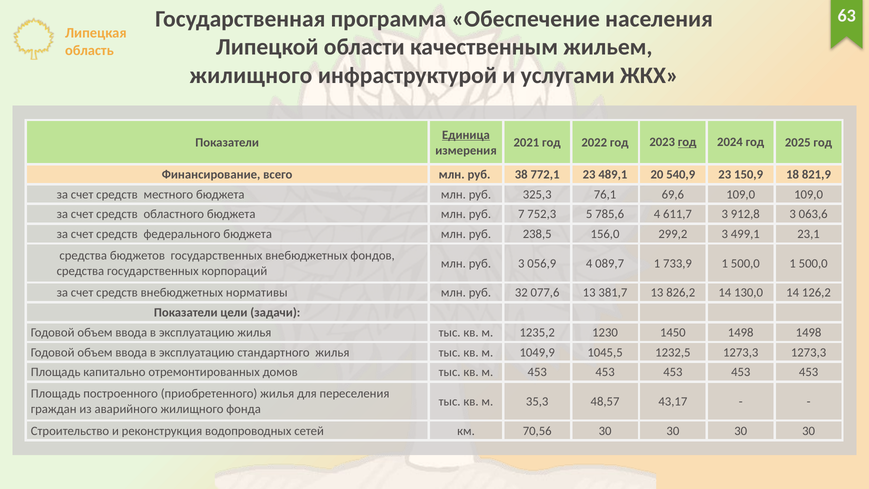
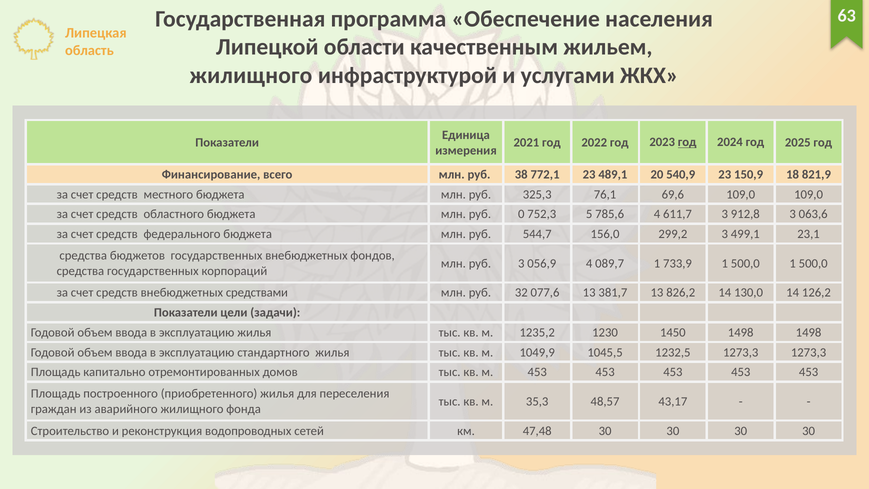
Единица underline: present -> none
7: 7 -> 0
238,5: 238,5 -> 544,7
нормативы: нормативы -> средствами
70,56: 70,56 -> 47,48
